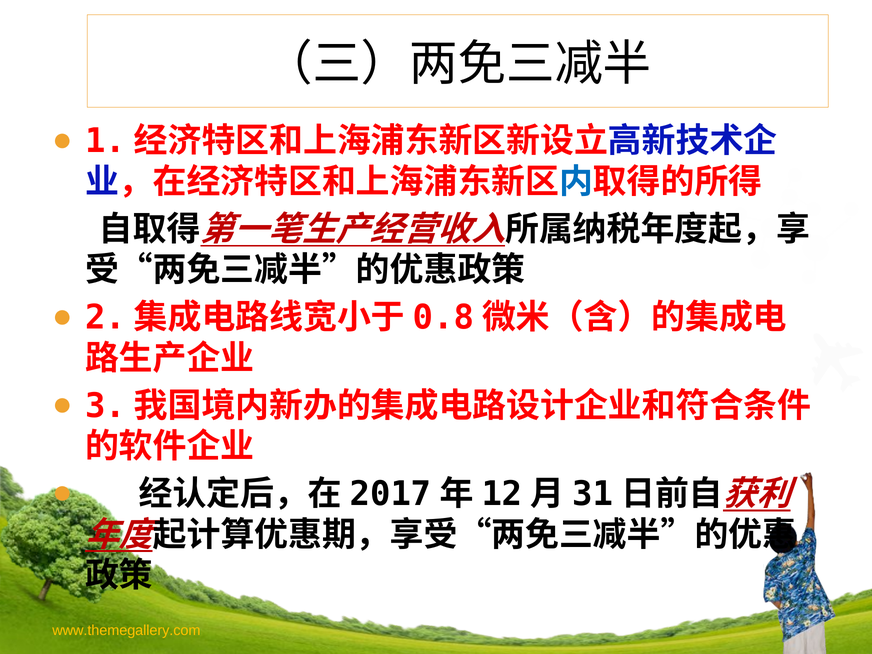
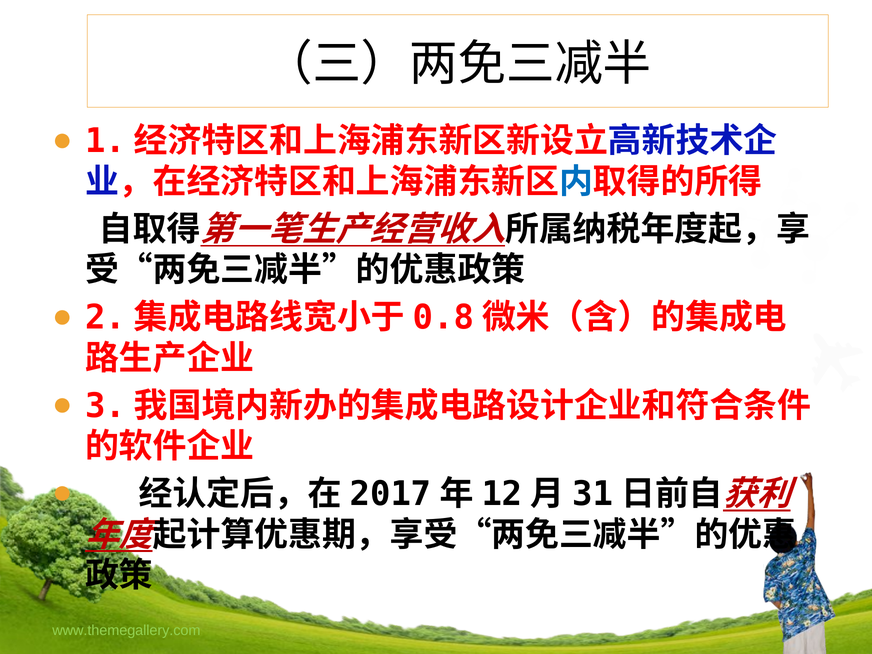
www.themegallery.com colour: yellow -> light green
